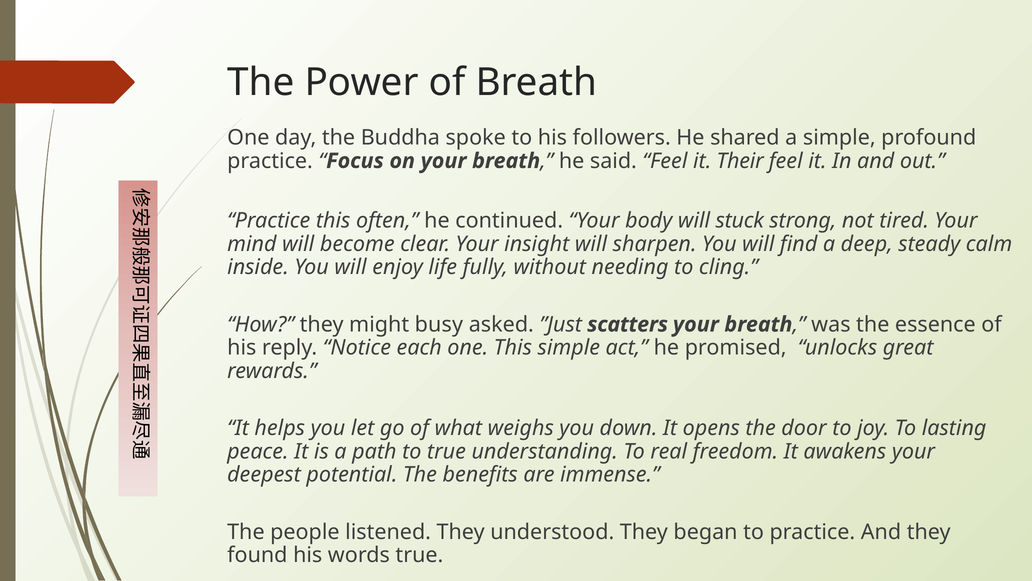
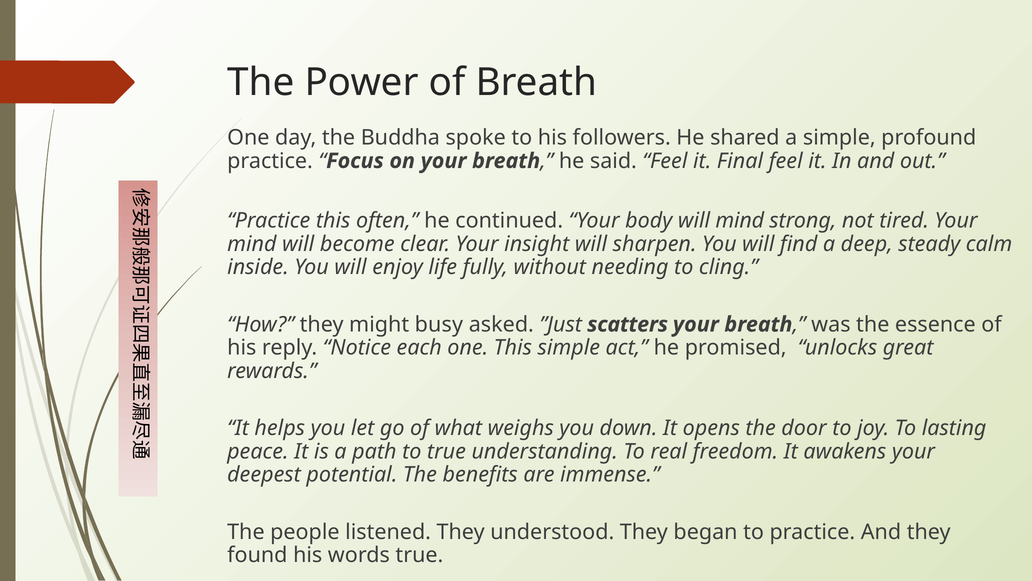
Their: Their -> Final
will stuck: stuck -> mind
